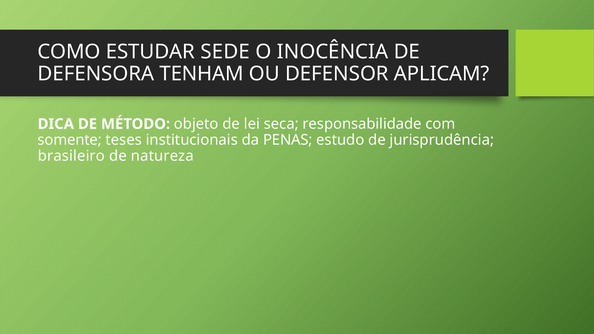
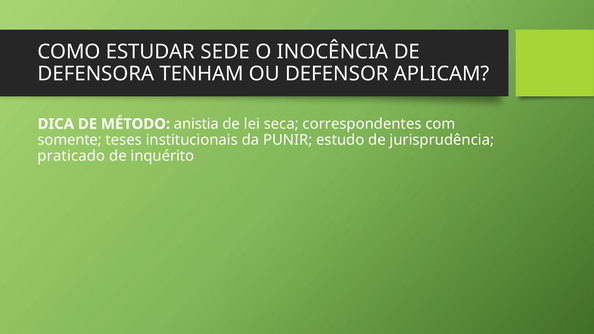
objeto: objeto -> anistia
responsabilidade: responsabilidade -> correspondentes
PENAS: PENAS -> PUNIR
brasileiro: brasileiro -> praticado
natureza: natureza -> inquérito
